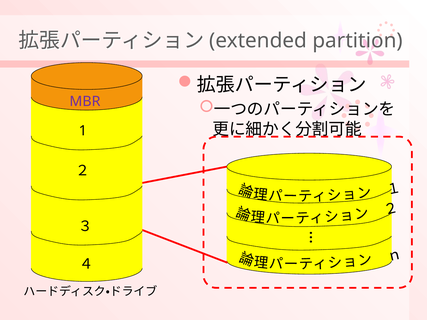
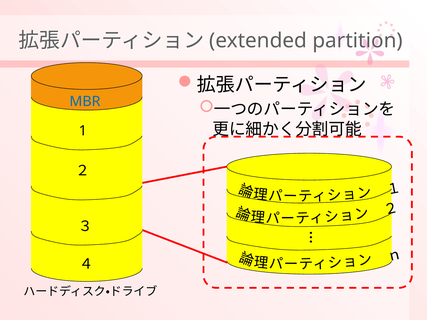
MBR colour: purple -> blue
